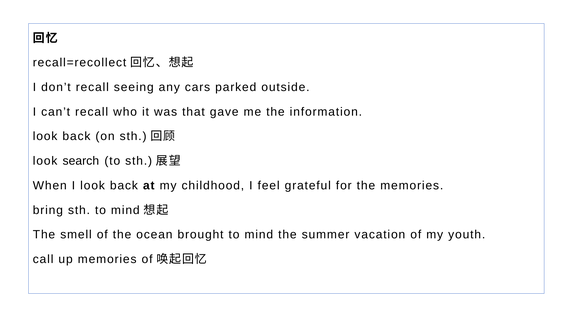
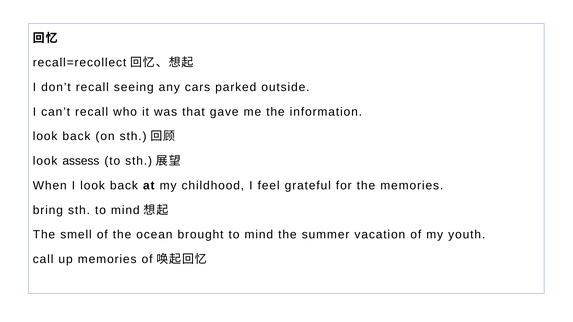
search: search -> assess
